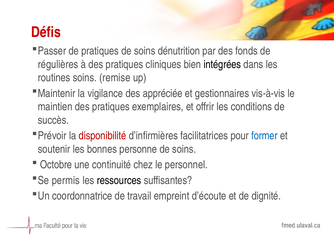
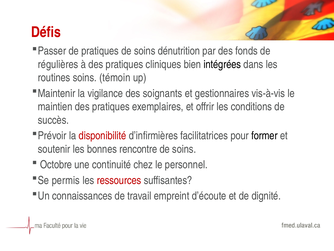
remise: remise -> témoin
appréciée: appréciée -> soignants
former colour: blue -> black
personne: personne -> rencontre
ressources colour: black -> red
coordonnatrice: coordonnatrice -> connaissances
